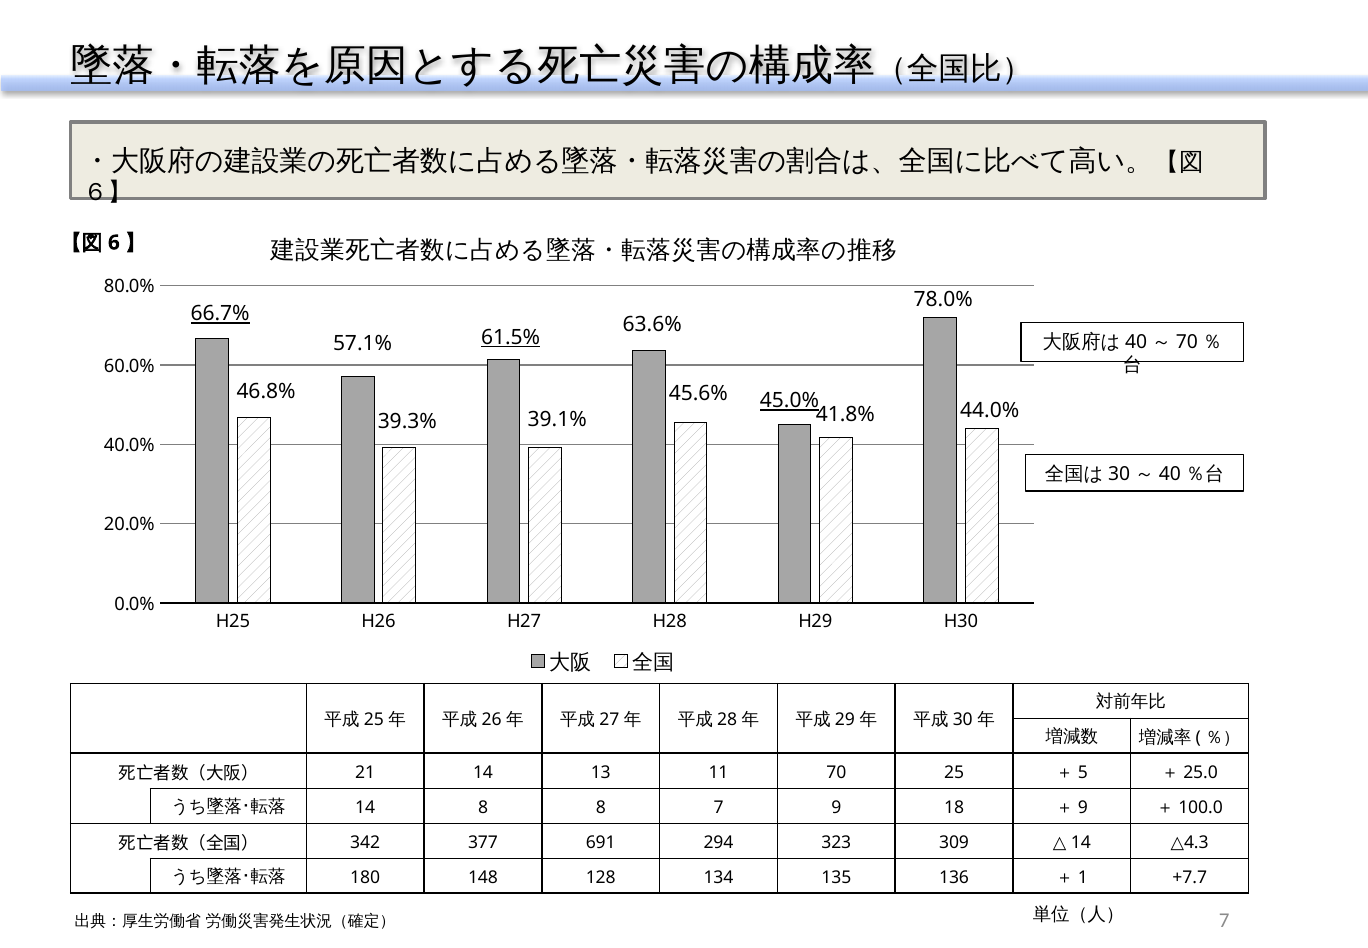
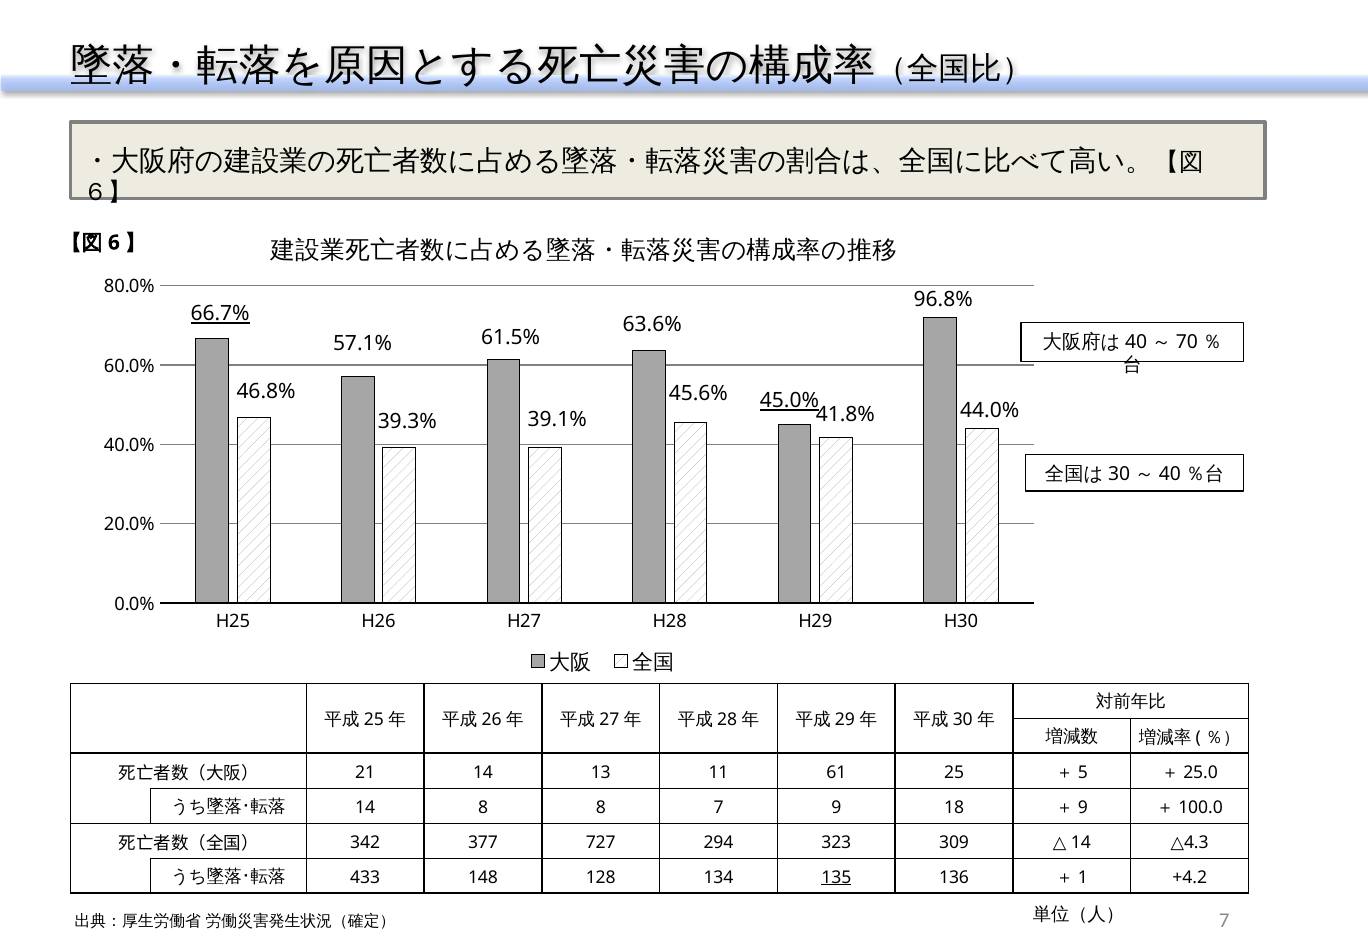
78.0%: 78.0% -> 96.8%
61.5% underline: present -> none
70: 70 -> 61
691: 691 -> 727
180: 180 -> 433
135 underline: none -> present
+7.7: +7.7 -> +4.2
